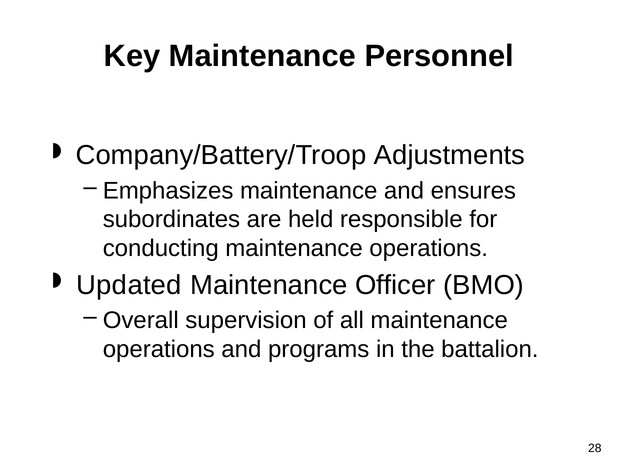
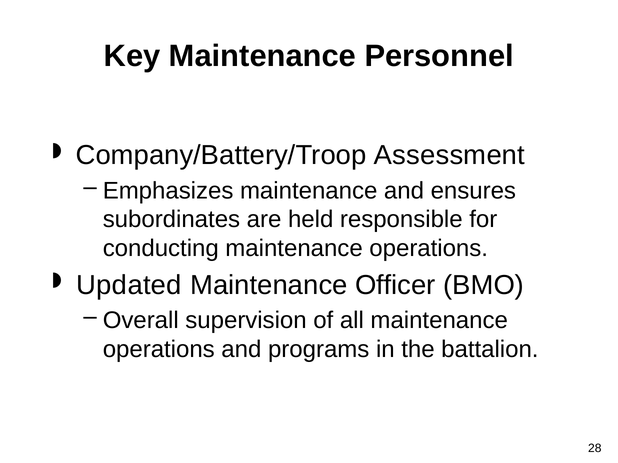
Adjustments: Adjustments -> Assessment
